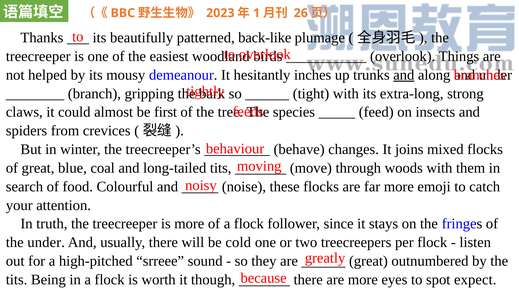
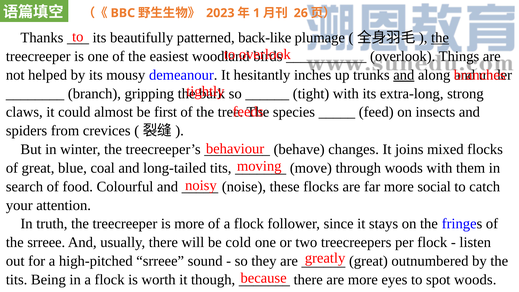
the at (440, 38) underline: none -> present
emoji: emoji -> social
the under: under -> srreee
spot expect: expect -> woods
